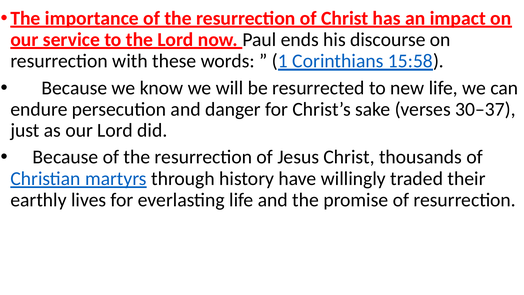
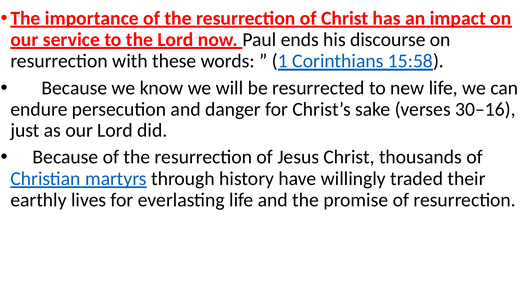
30–37: 30–37 -> 30–16
